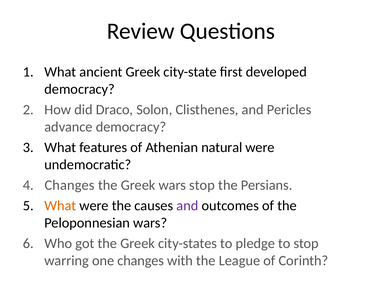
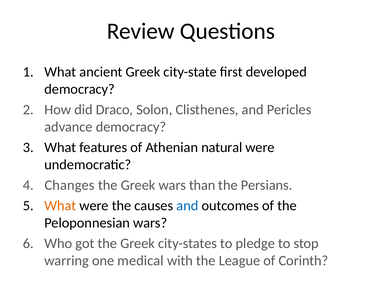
wars stop: stop -> than
and at (187, 206) colour: purple -> blue
one changes: changes -> medical
